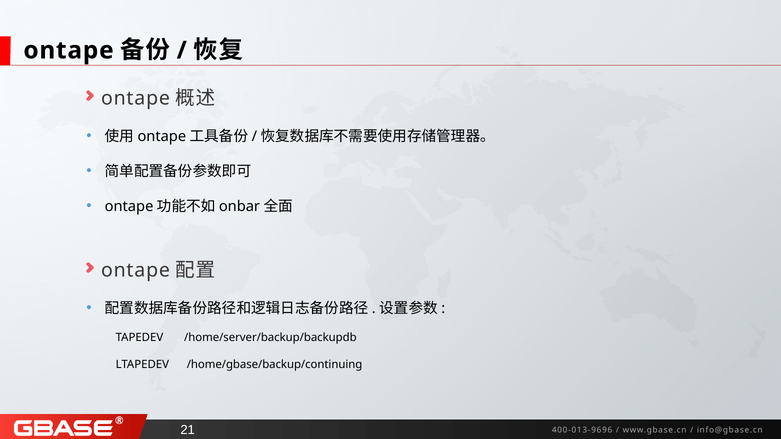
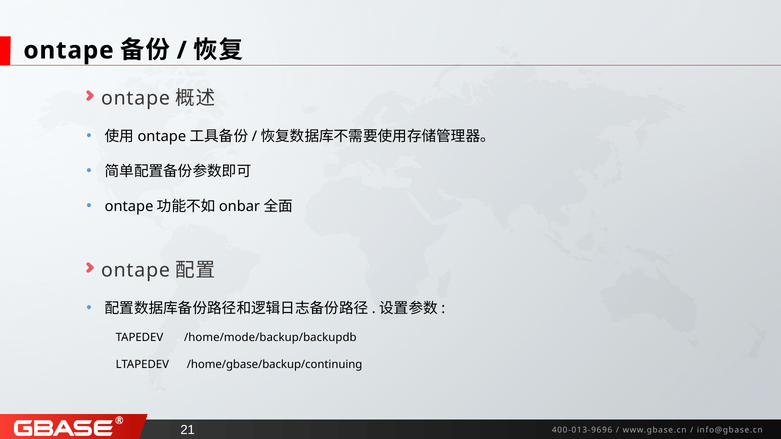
/home/server/backup/backupdb: /home/server/backup/backupdb -> /home/mode/backup/backupdb
